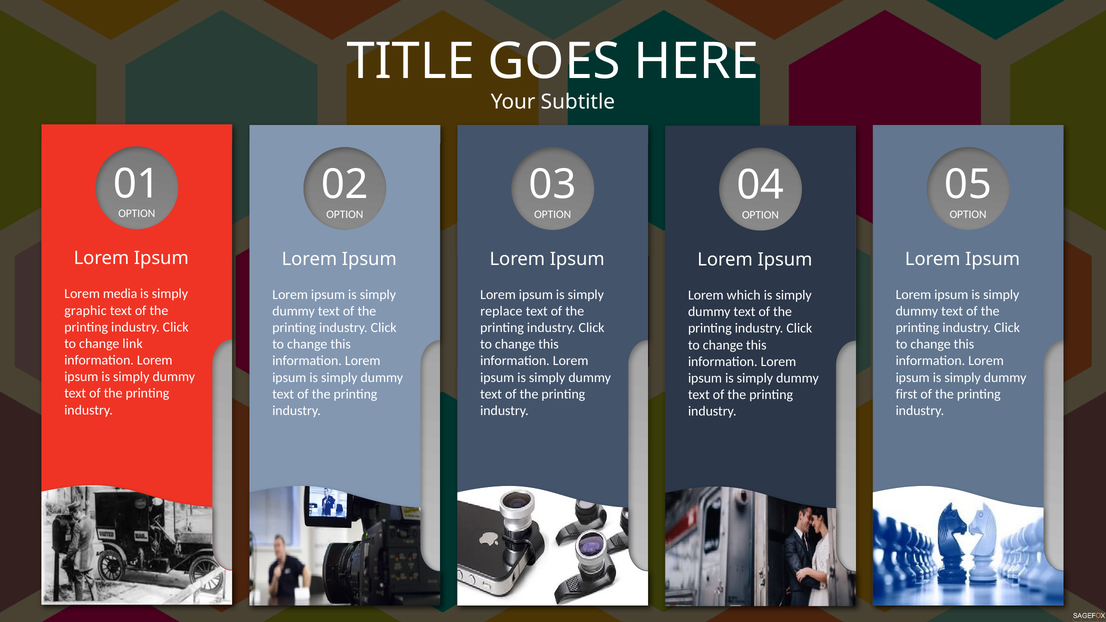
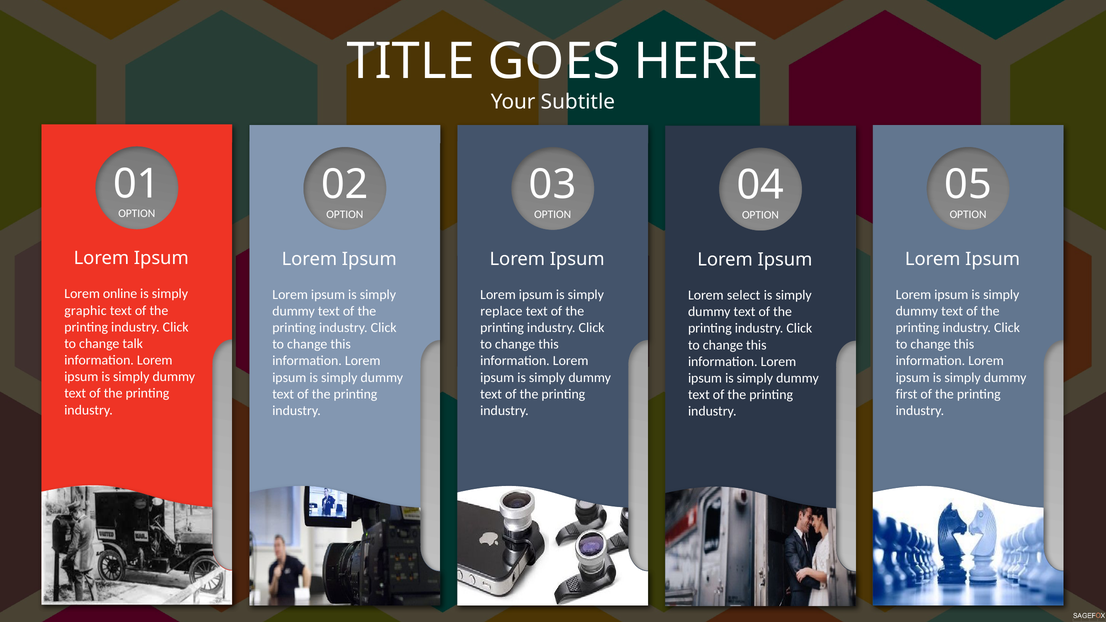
media: media -> online
which: which -> select
link: link -> talk
